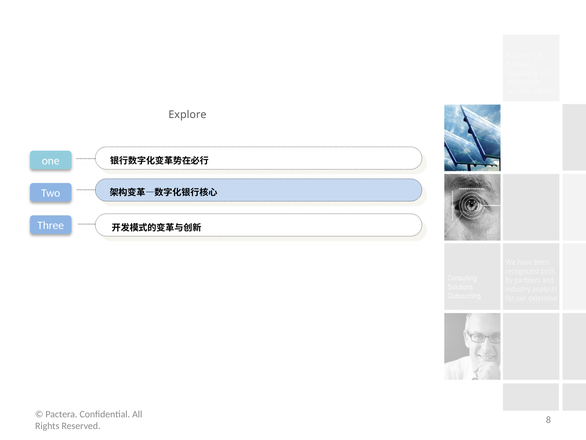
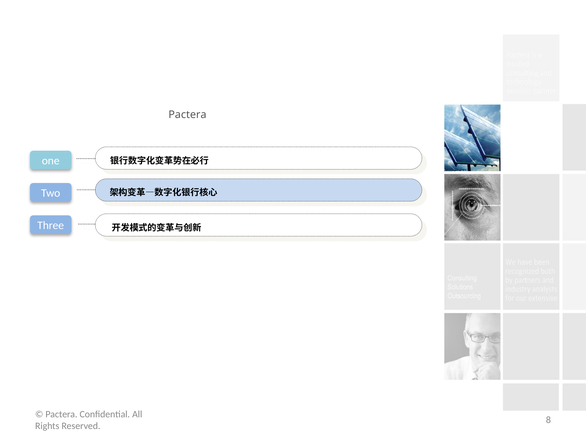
Explore at (187, 114): Explore -> Pactera
